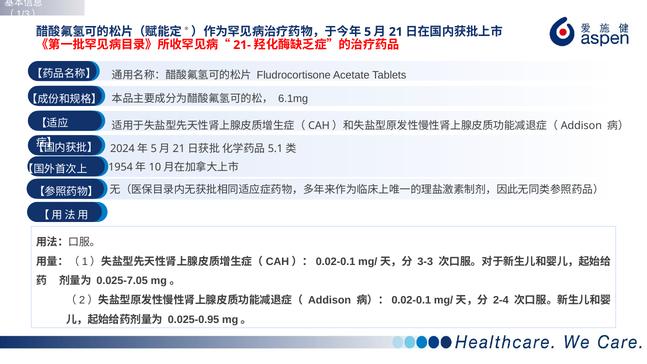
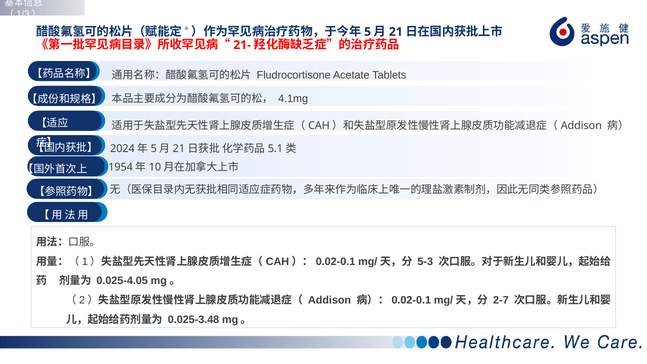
6.1mg: 6.1mg -> 4.1mg
3-3: 3-3 -> 5-3
0.025-7.05: 0.025-7.05 -> 0.025-4.05
2-4: 2-4 -> 2-7
0.025-0.95: 0.025-0.95 -> 0.025-3.48
